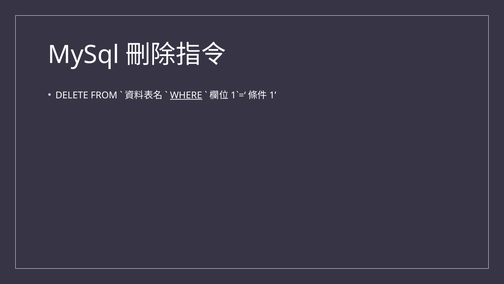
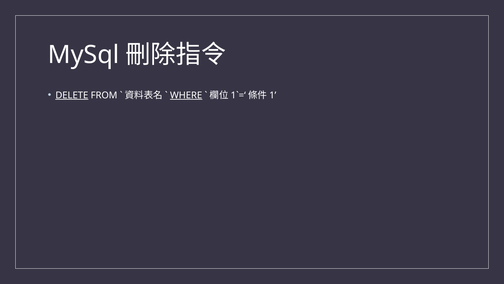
DELETE underline: none -> present
